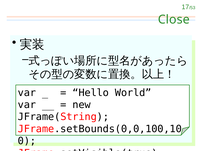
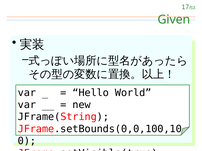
Close: Close -> Given
